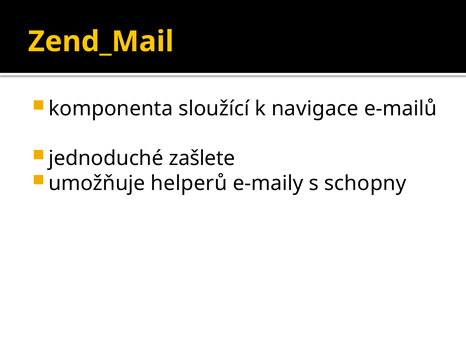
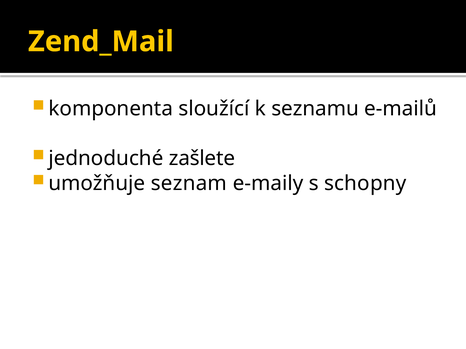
navigace: navigace -> seznamu
helperů: helperů -> seznam
